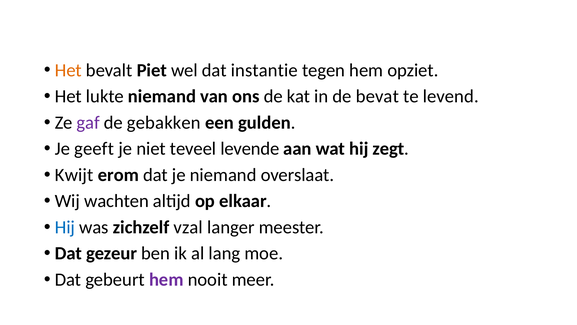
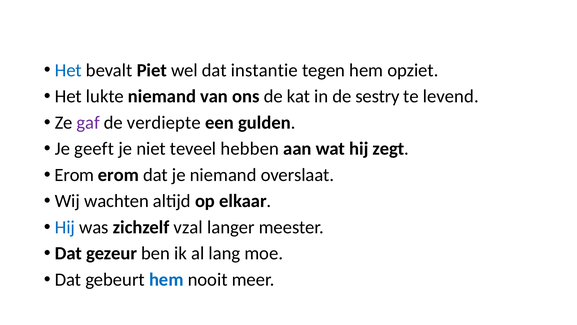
Het at (68, 70) colour: orange -> blue
bevat: bevat -> sestry
gebakken: gebakken -> verdiepte
levende: levende -> hebben
Kwijt at (74, 175): Kwijt -> Erom
hem at (166, 279) colour: purple -> blue
